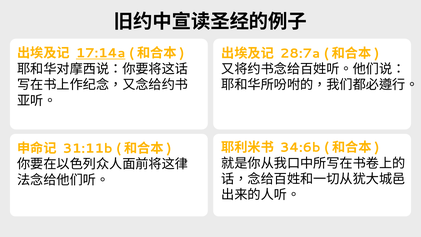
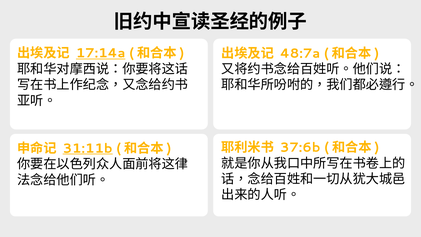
28:7a: 28:7a -> 48:7a
34:6b: 34:6b -> 37:6b
31:11b underline: none -> present
